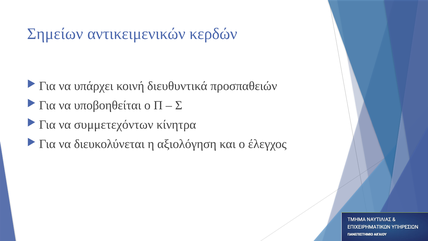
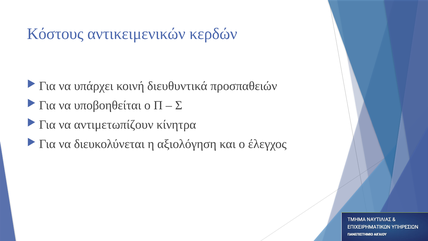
Σημείων: Σημείων -> Κόστους
συμμετεχόντων: συμμετεχόντων -> αντιμετωπίζουν
